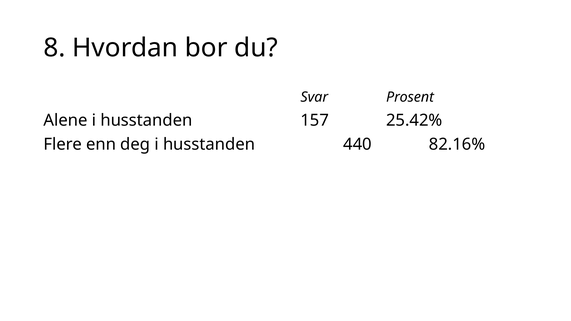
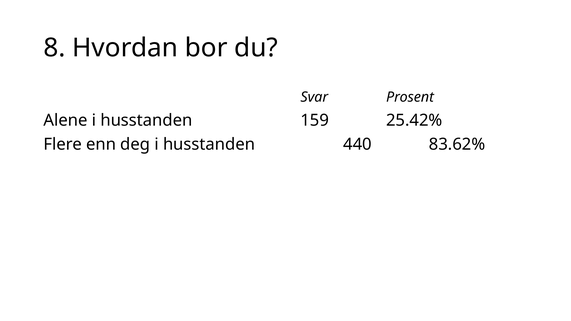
157: 157 -> 159
82.16%: 82.16% -> 83.62%
